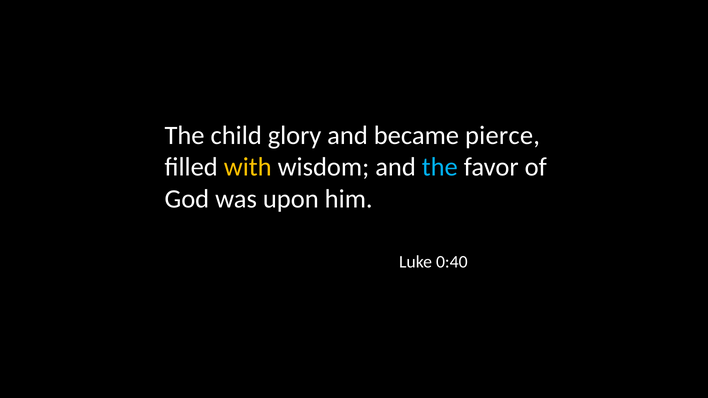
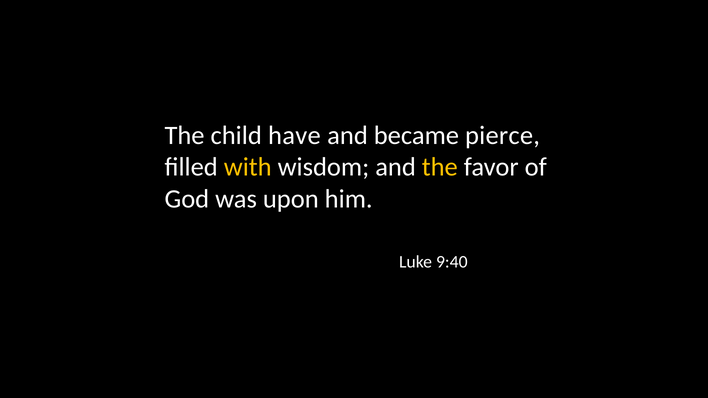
glory: glory -> have
the at (440, 167) colour: light blue -> yellow
0:40: 0:40 -> 9:40
